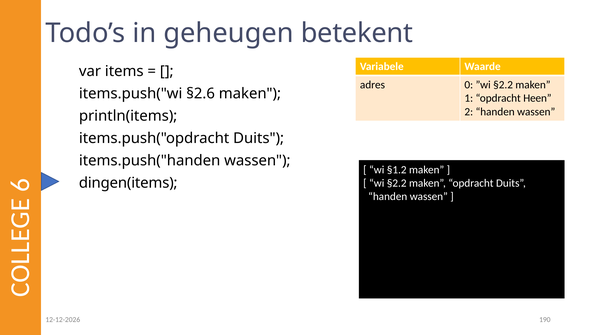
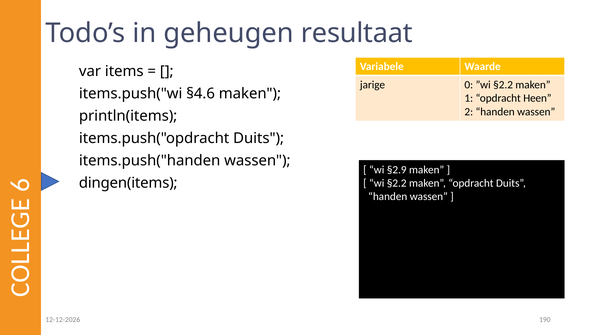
betekent: betekent -> resultaat
adres: adres -> jarige
§2.6: §2.6 -> §4.6
§1.2: §1.2 -> §2.9
